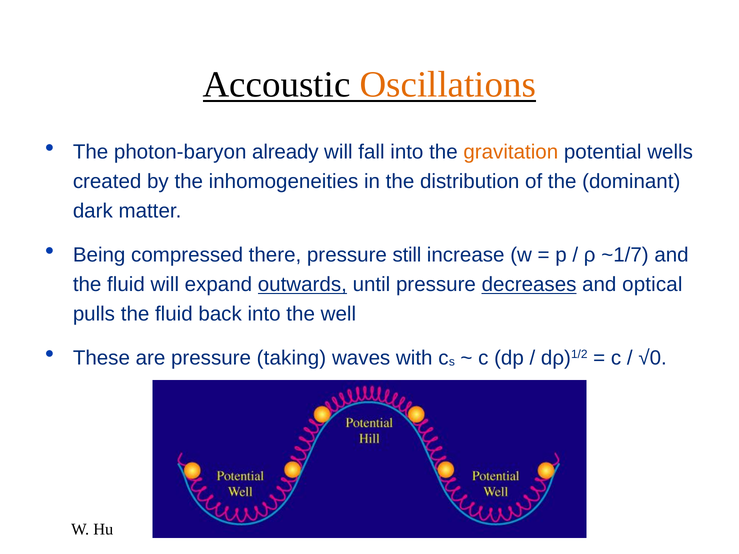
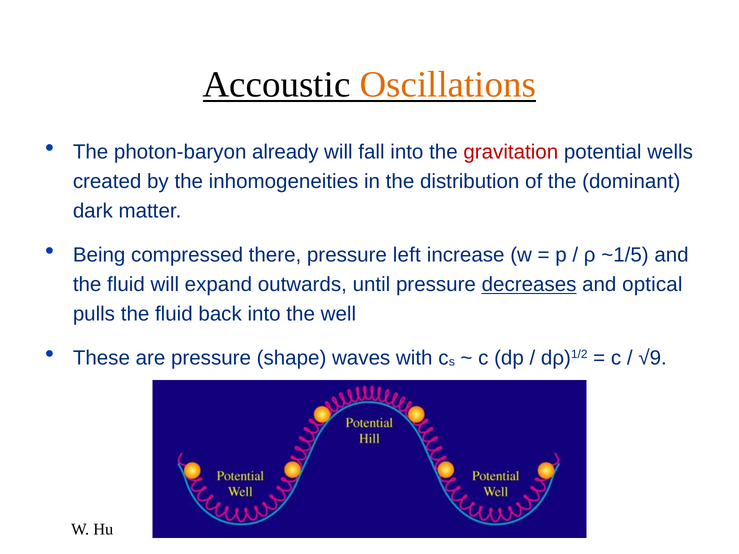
gravitation colour: orange -> red
still: still -> left
~1/7: ~1/7 -> ~1/5
outwards underline: present -> none
taking: taking -> shape
√0: √0 -> √9
